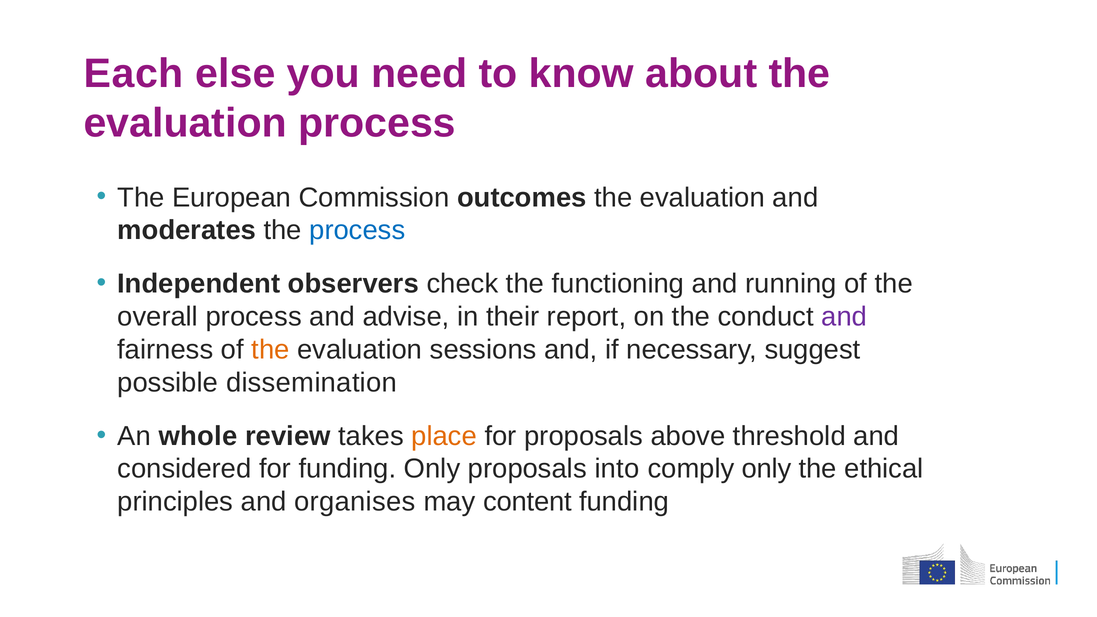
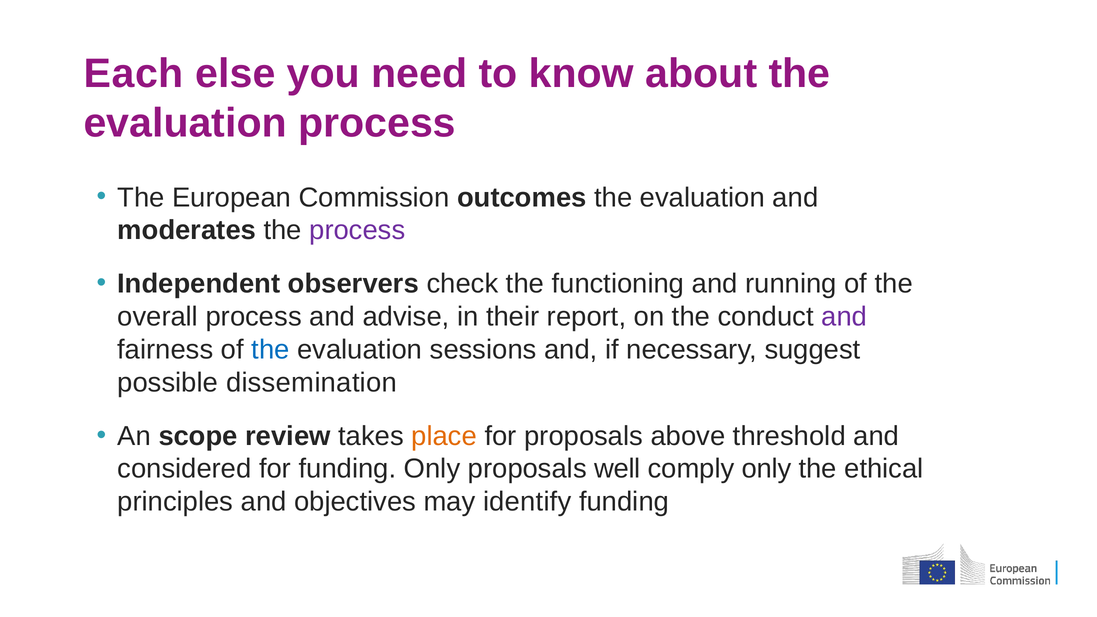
process at (357, 230) colour: blue -> purple
the at (270, 350) colour: orange -> blue
whole: whole -> scope
into: into -> well
organises: organises -> objectives
content: content -> identify
